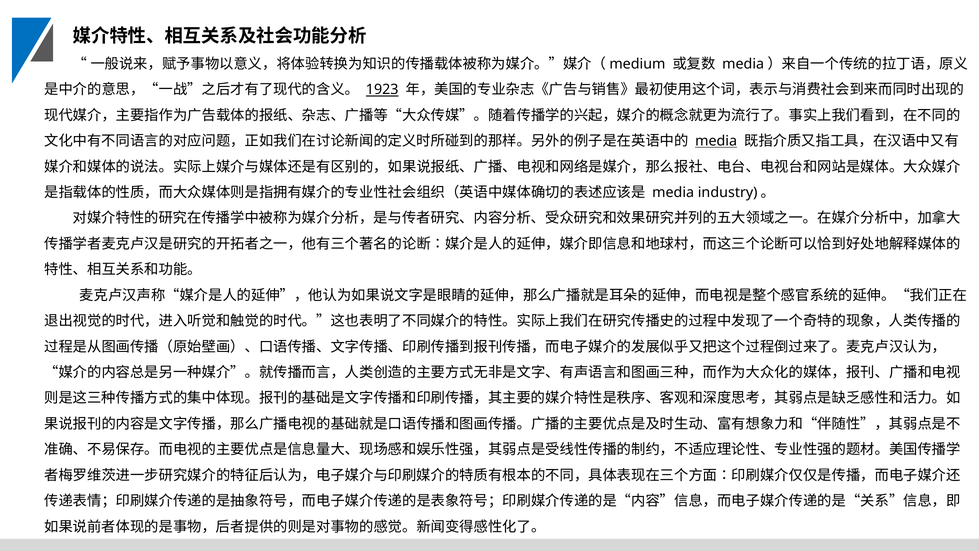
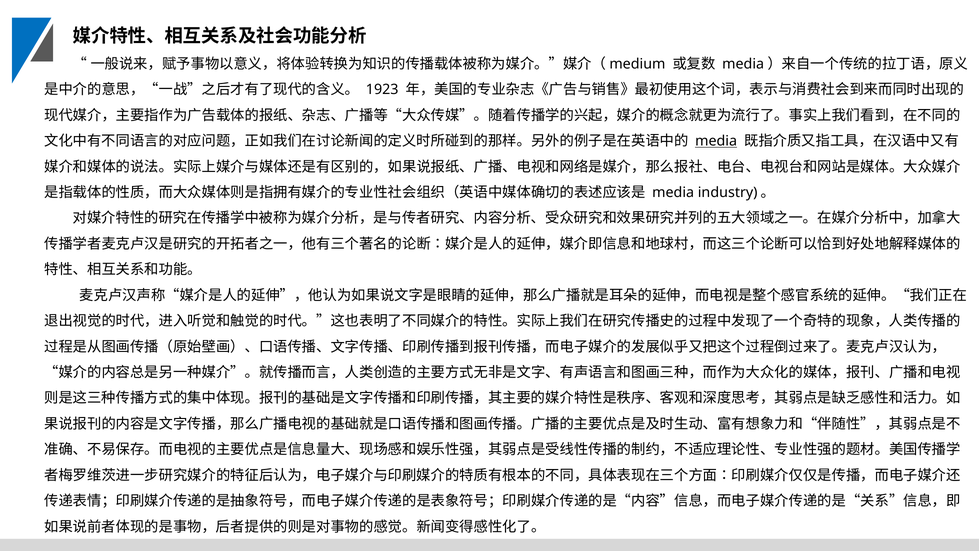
1923 underline: present -> none
